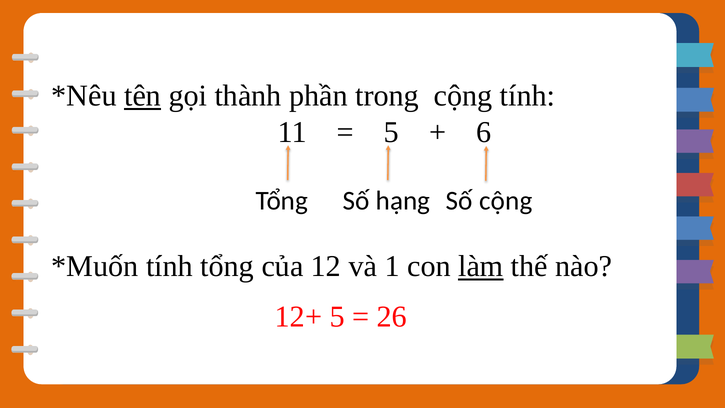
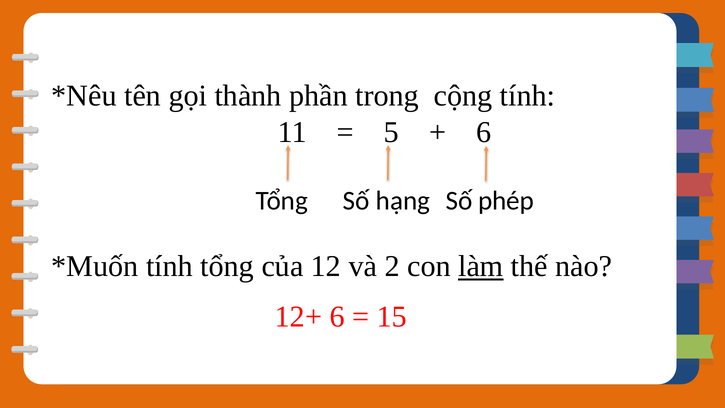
tên underline: present -> none
Số cộng: cộng -> phép
1: 1 -> 2
12+ 5: 5 -> 6
26: 26 -> 15
